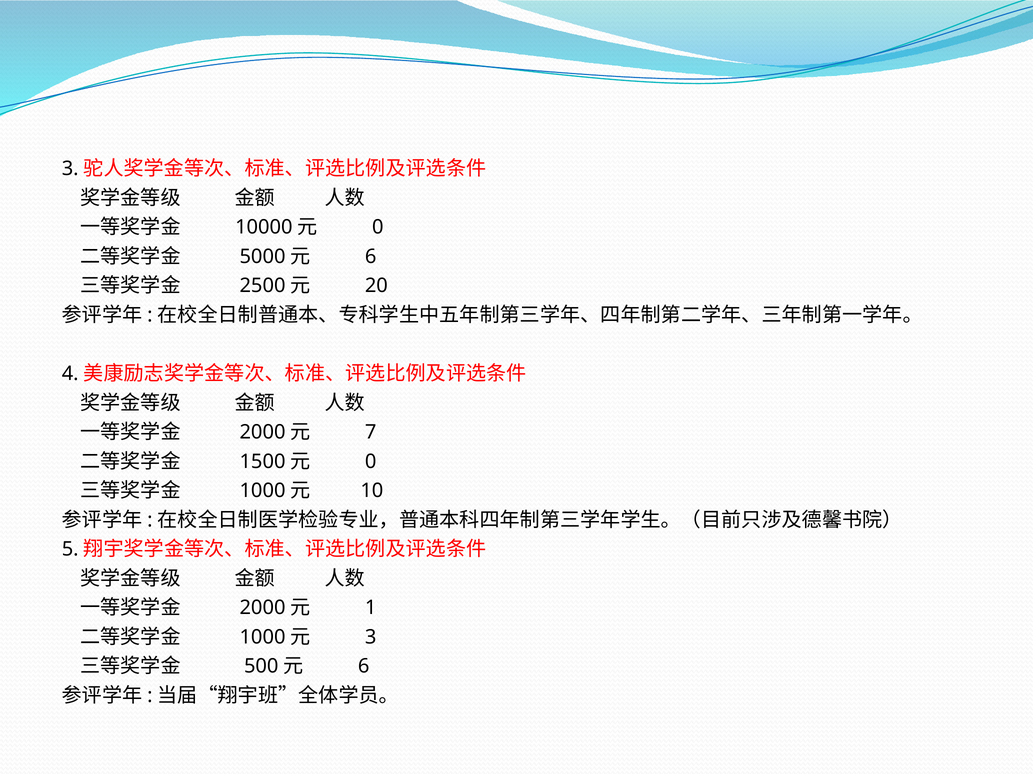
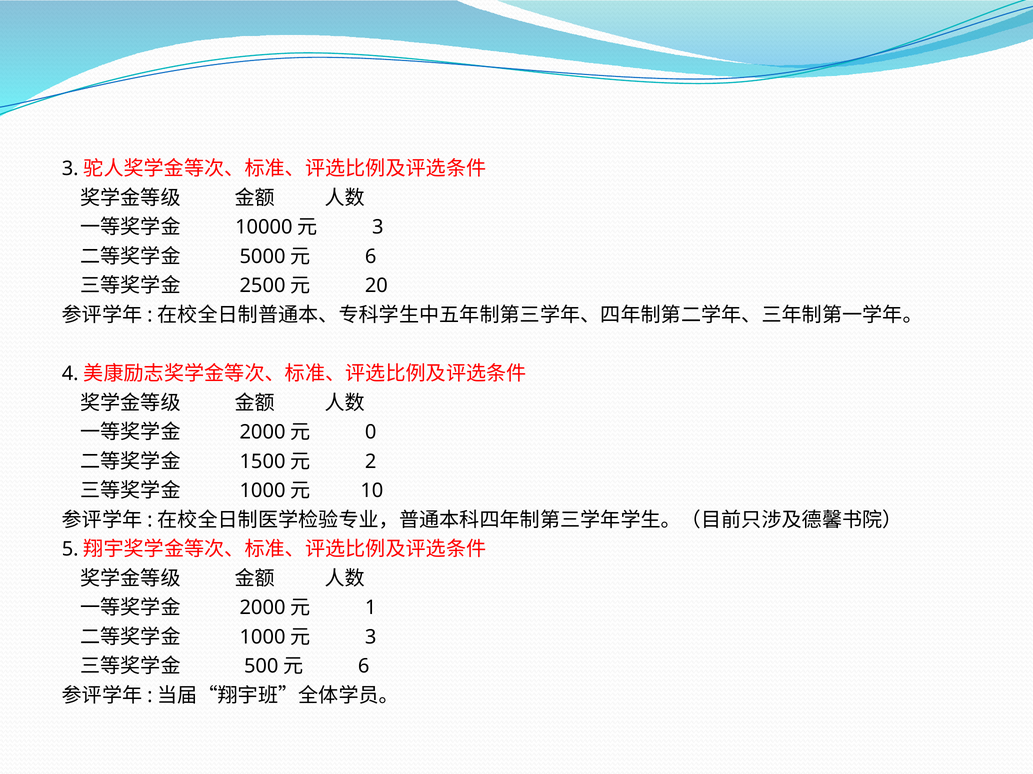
0 at (378, 228): 0 -> 3
7: 7 -> 0
0 at (371, 462): 0 -> 2
